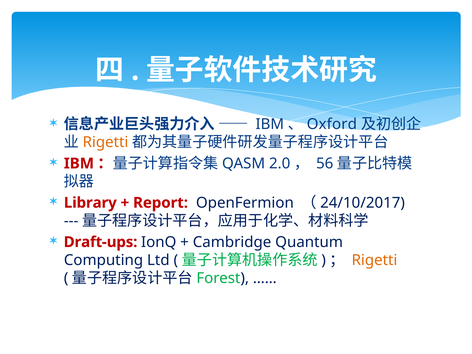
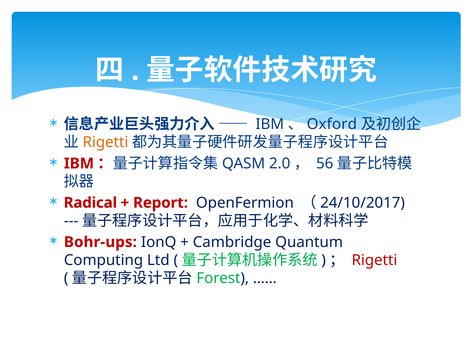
Library: Library -> Radical
Draft-ups: Draft-ups -> Bohr-ups
Rigetti at (374, 260) colour: orange -> red
